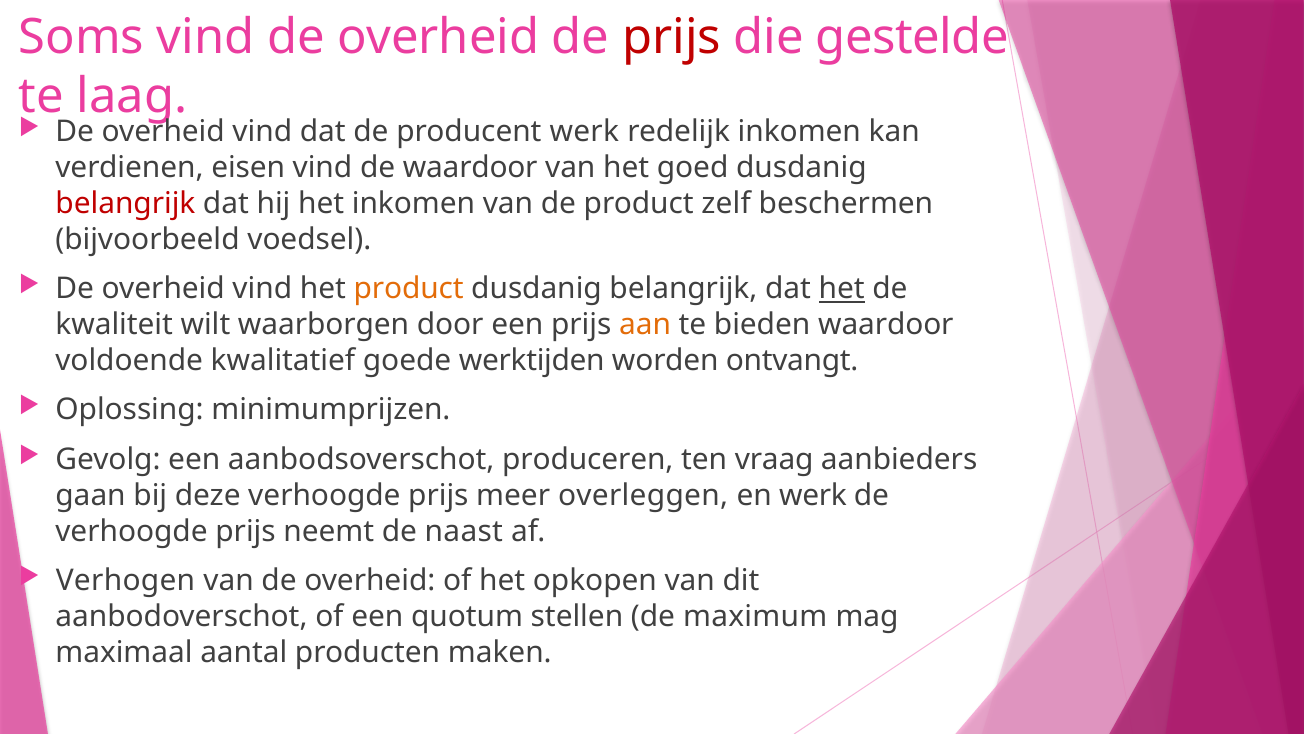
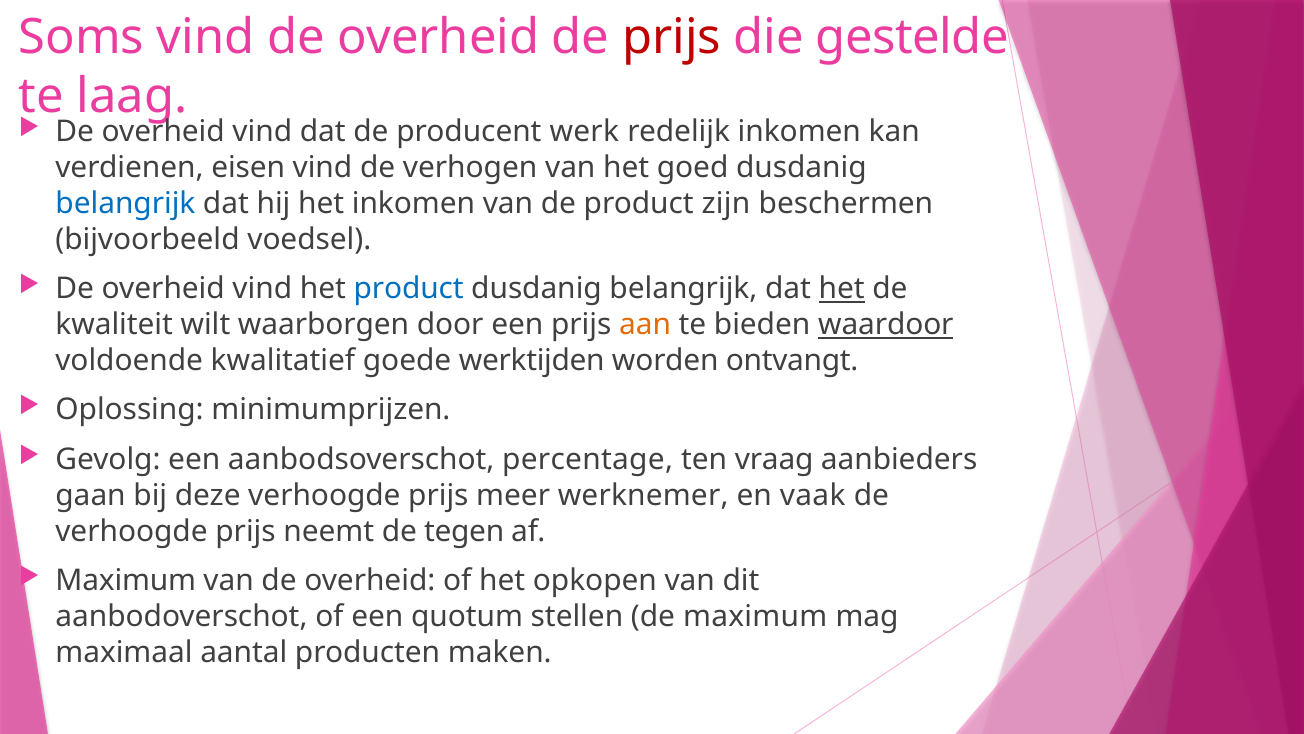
de waardoor: waardoor -> verhogen
belangrijk at (125, 203) colour: red -> blue
zelf: zelf -> zijn
product at (409, 289) colour: orange -> blue
waardoor at (886, 325) underline: none -> present
produceren: produceren -> percentage
overleggen: overleggen -> werknemer
en werk: werk -> vaak
naast: naast -> tegen
Verhogen at (125, 580): Verhogen -> Maximum
